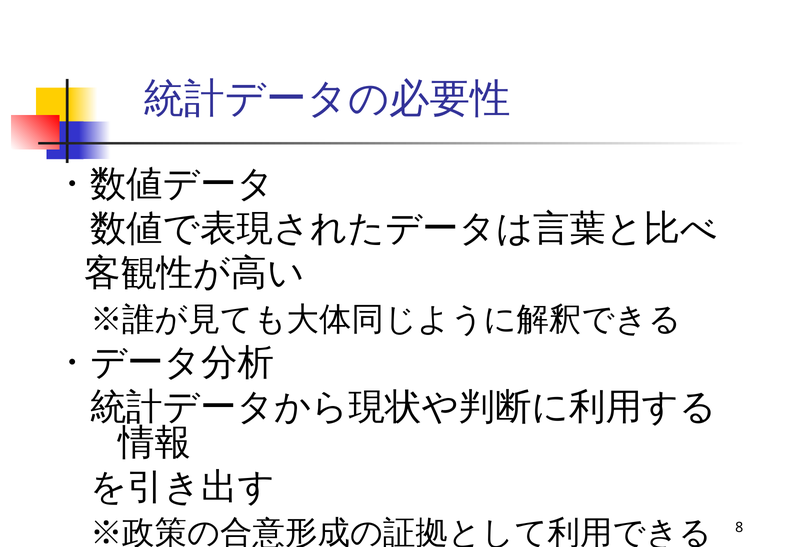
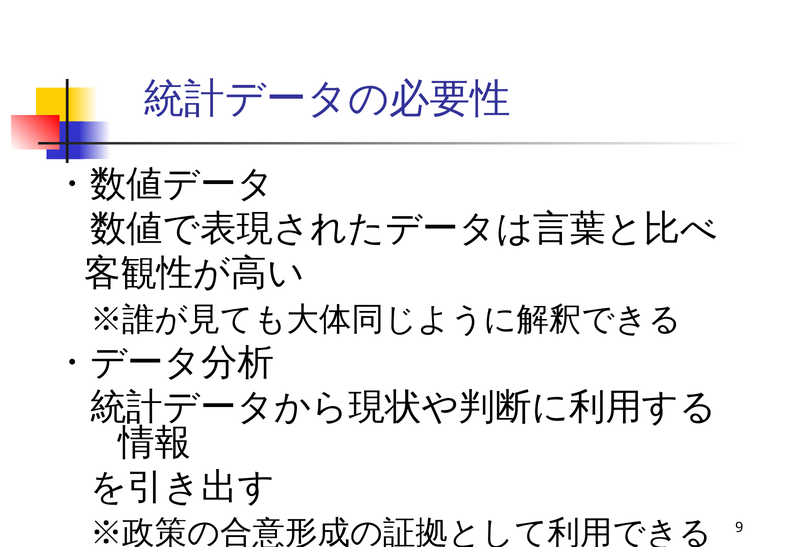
8: 8 -> 9
